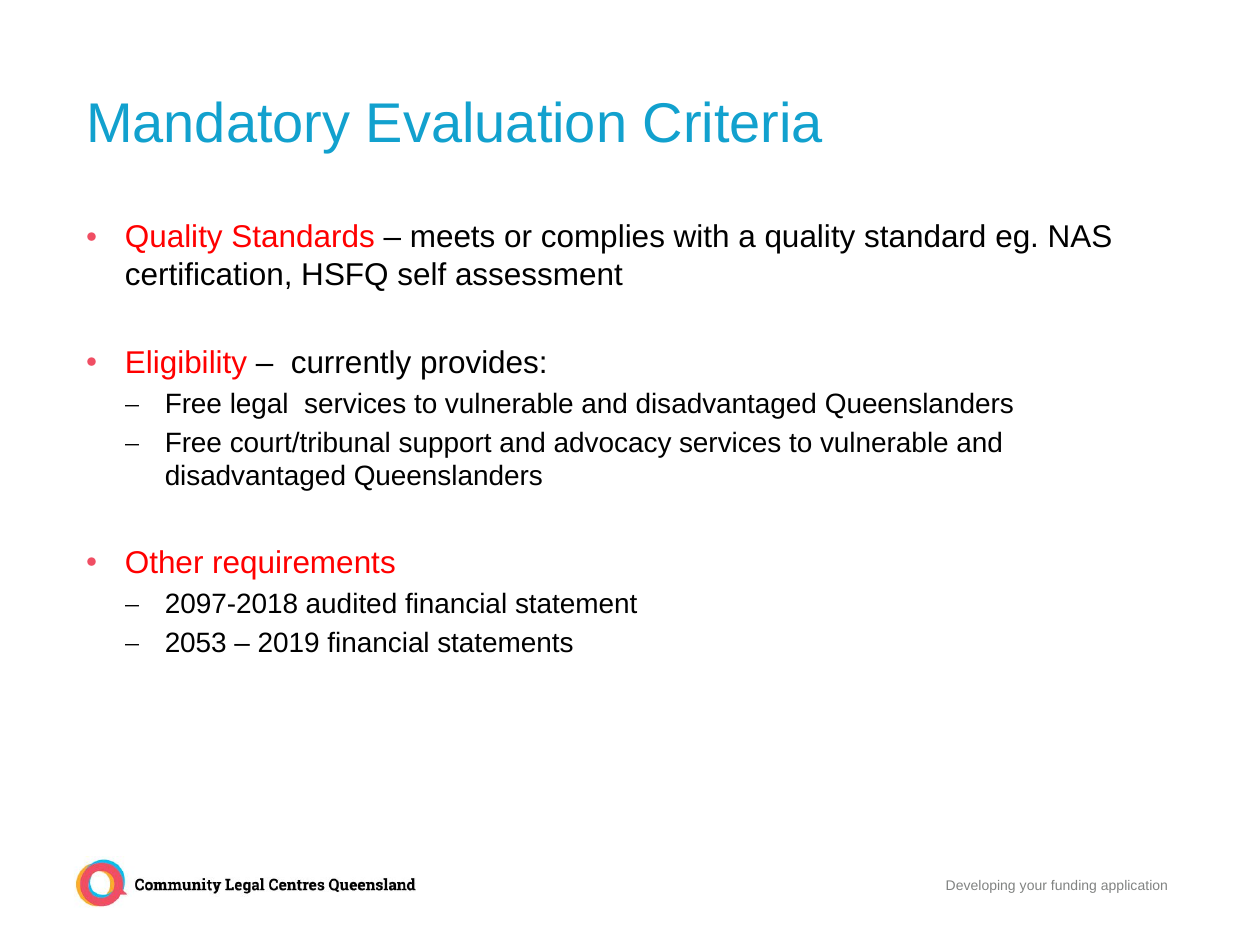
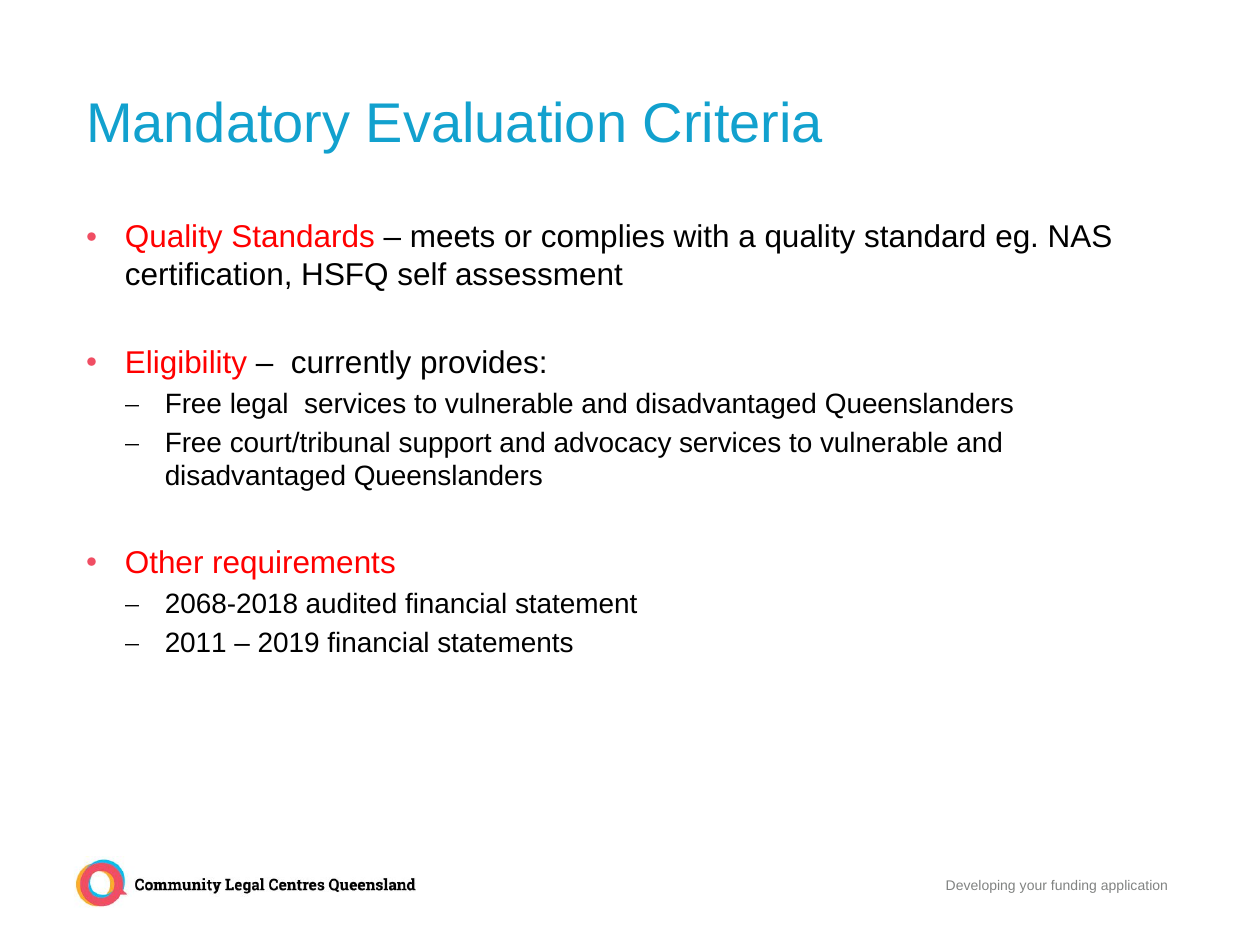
2097-2018: 2097-2018 -> 2068-2018
2053: 2053 -> 2011
